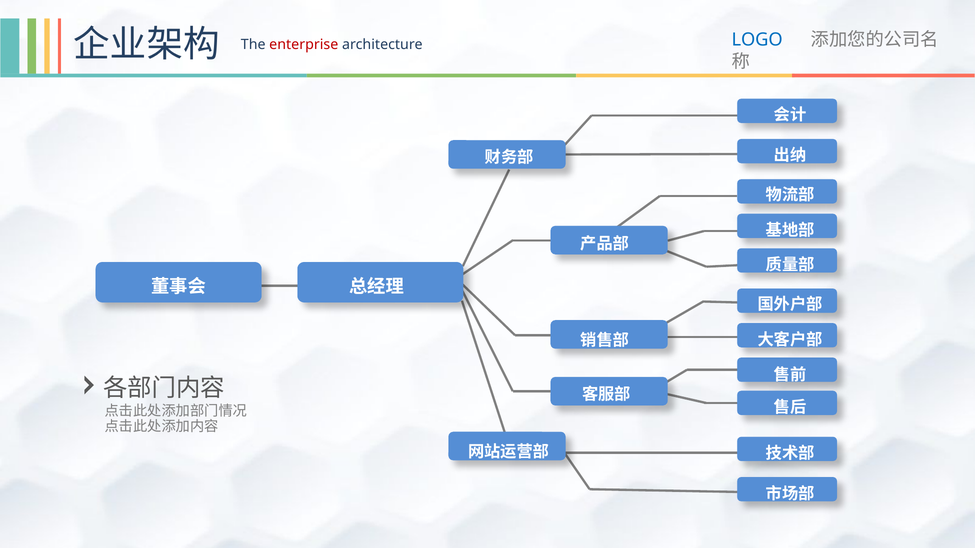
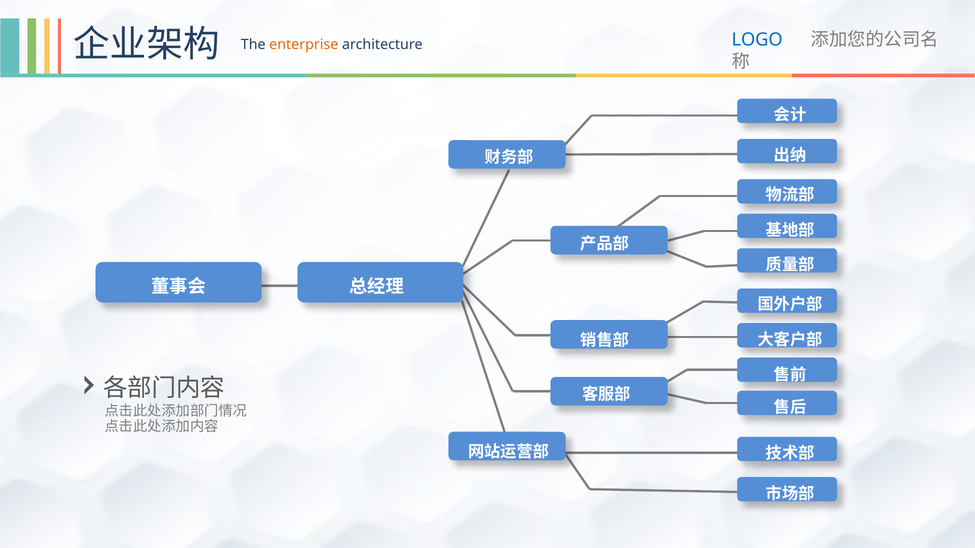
enterprise colour: red -> orange
